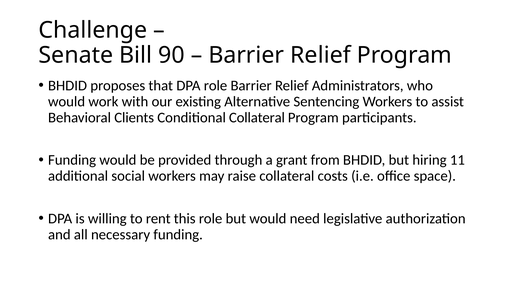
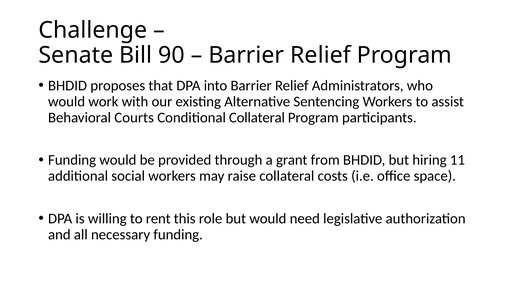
DPA role: role -> into
Clients: Clients -> Courts
